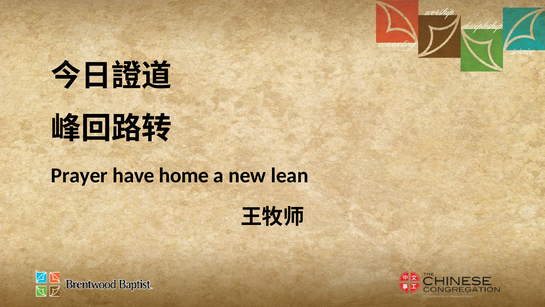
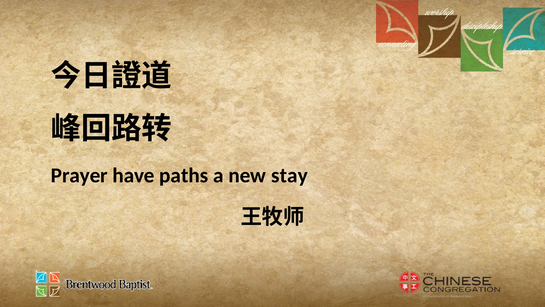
home: home -> paths
lean: lean -> stay
